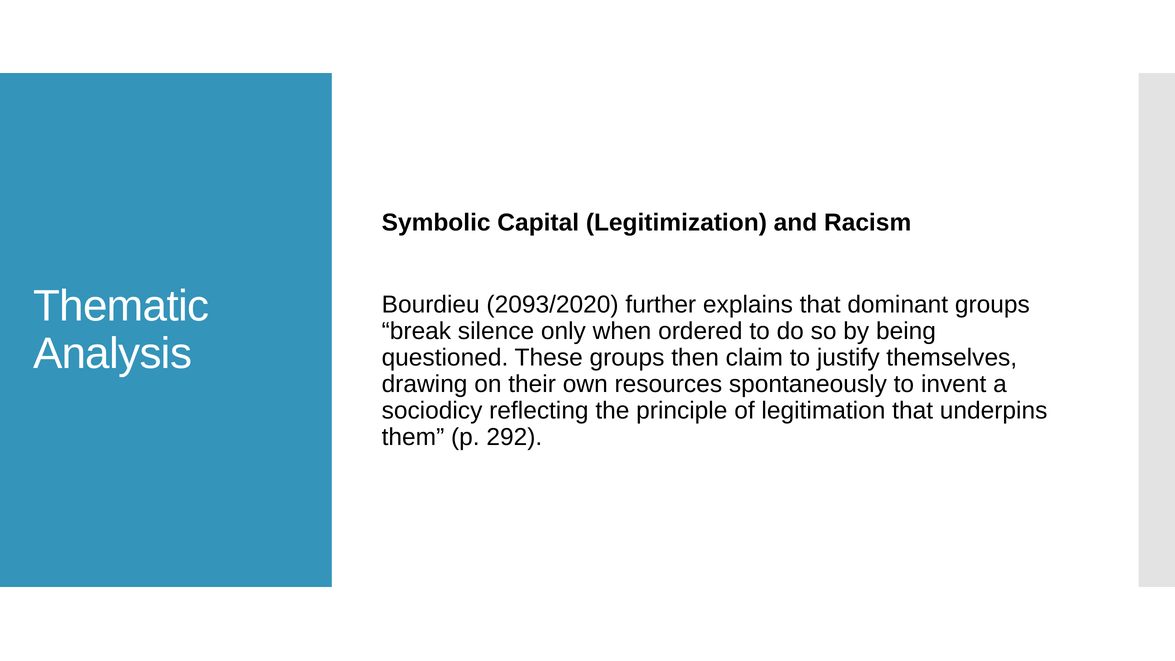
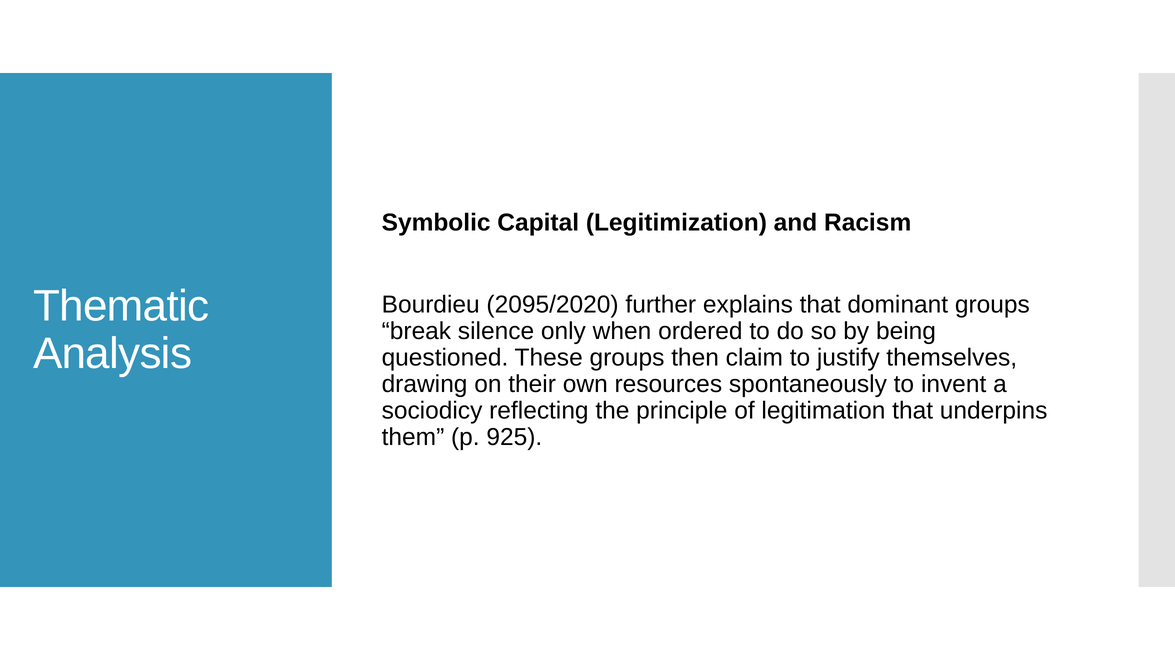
2093/2020: 2093/2020 -> 2095/2020
292: 292 -> 925
